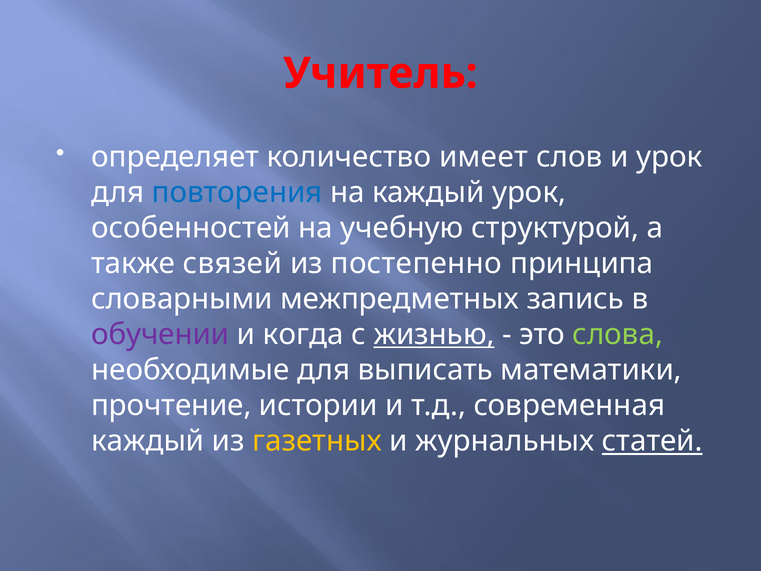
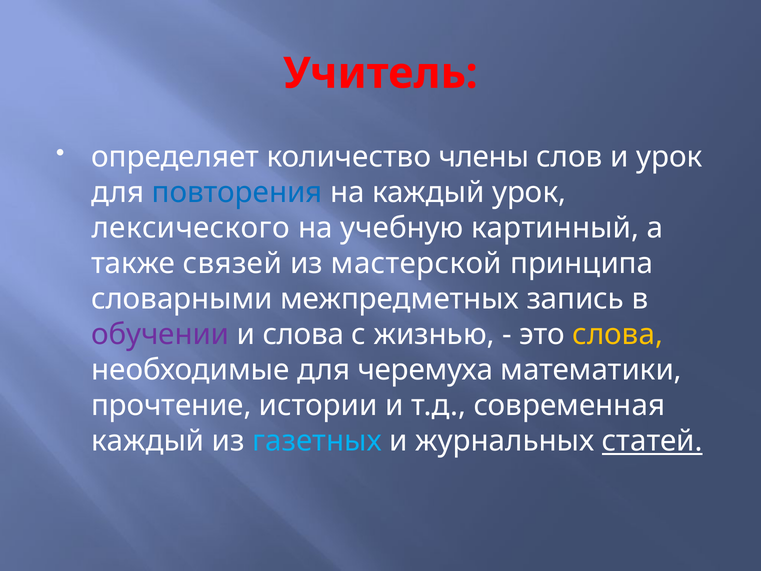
имеет: имеет -> члены
особенностей: особенностей -> лексического
структурой: структурой -> картинный
постепенно: постепенно -> мастерской
и когда: когда -> слова
жизнью underline: present -> none
слова at (618, 334) colour: light green -> yellow
выписать: выписать -> черемуха
газетных colour: yellow -> light blue
